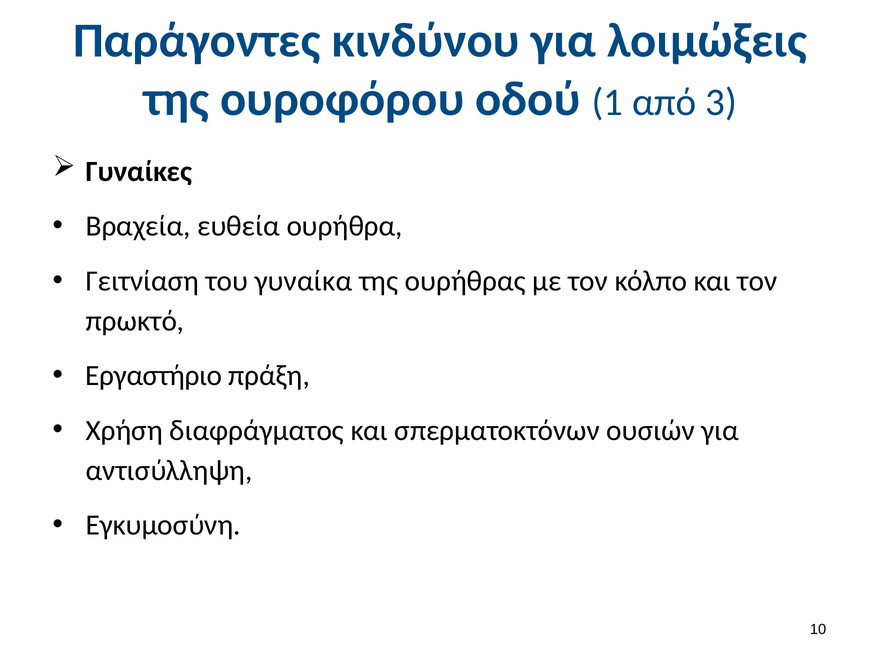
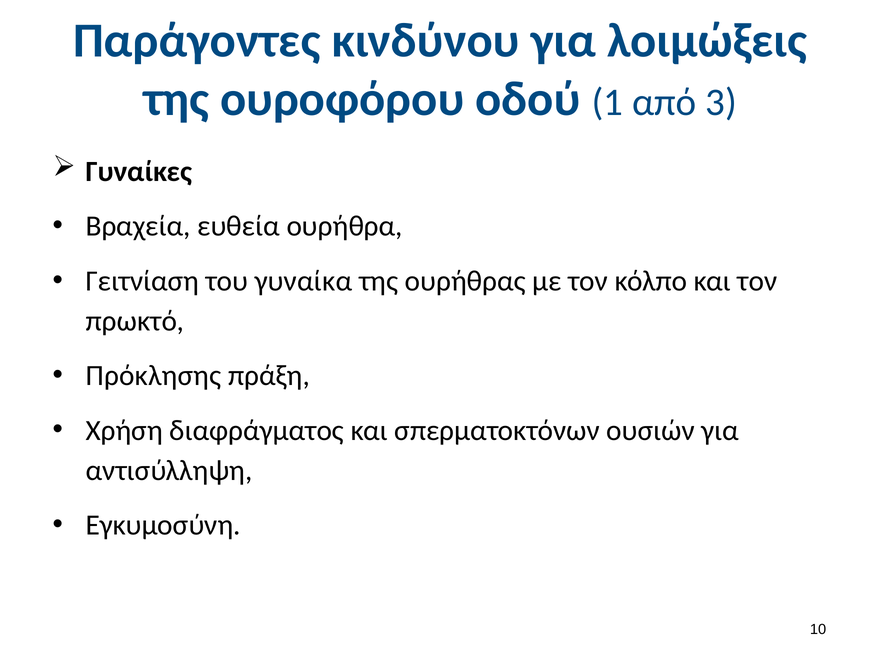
Εργαστήριο: Εργαστήριο -> Πρόκλησης
